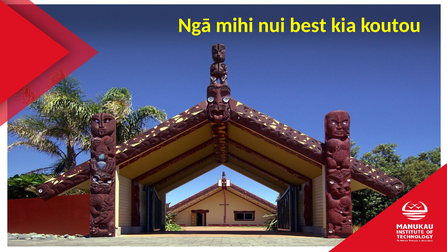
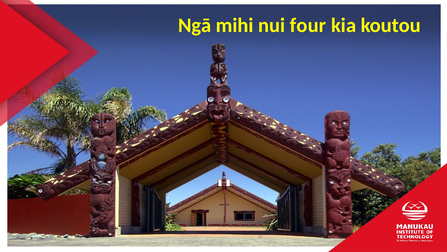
best: best -> four
